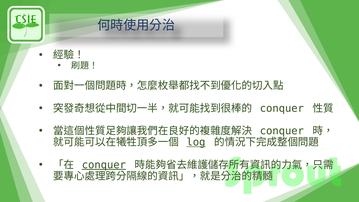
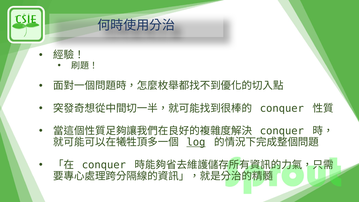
conquer at (104, 165) underline: present -> none
